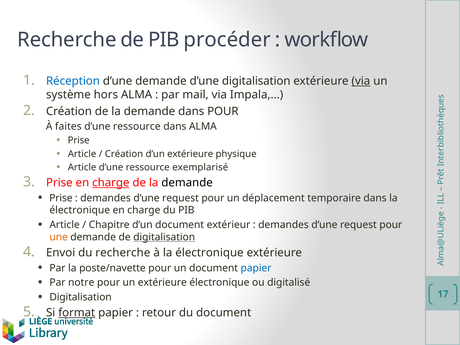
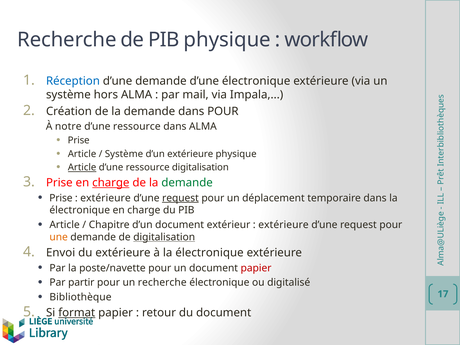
PIB procéder: procéder -> physique
d’une digitalisation: digitalisation -> électronique
via at (361, 81) underline: present -> none
faites: faites -> notre
Création at (124, 154): Création -> Système
Article at (82, 167) underline: none -> present
ressource exemplarisé: exemplarisé -> digitalisation
demande at (187, 183) colour: black -> green
demandes at (106, 198): demandes -> extérieure
request at (180, 198) underline: none -> present
demandes at (284, 225): demandes -> extérieure
du recherche: recherche -> extérieure
papier at (256, 268) colour: blue -> red
notre: notre -> partir
un extérieure: extérieure -> recherche
Digitalisation at (81, 297): Digitalisation -> Bibliothèque
